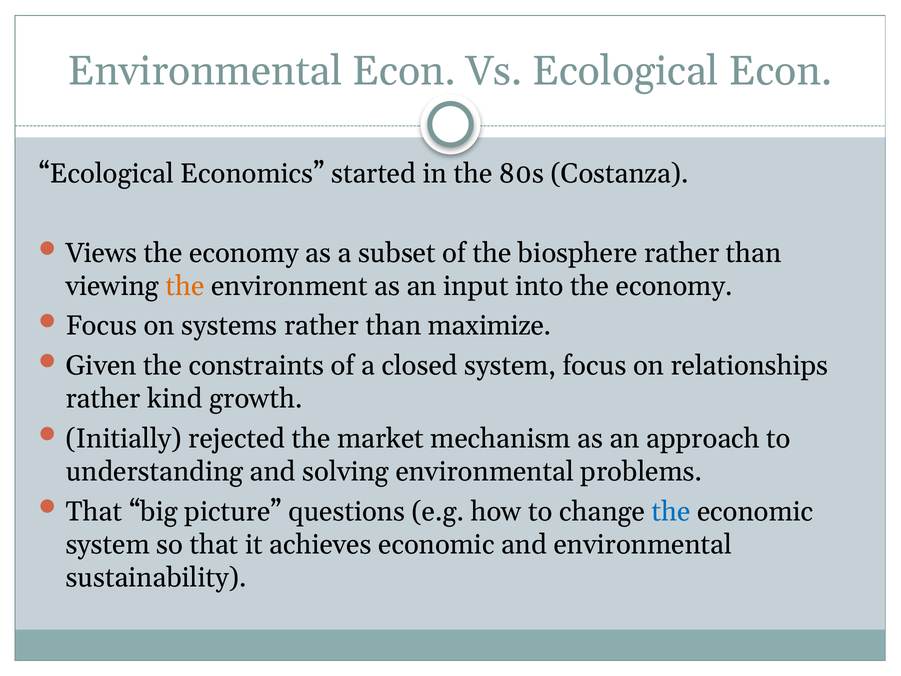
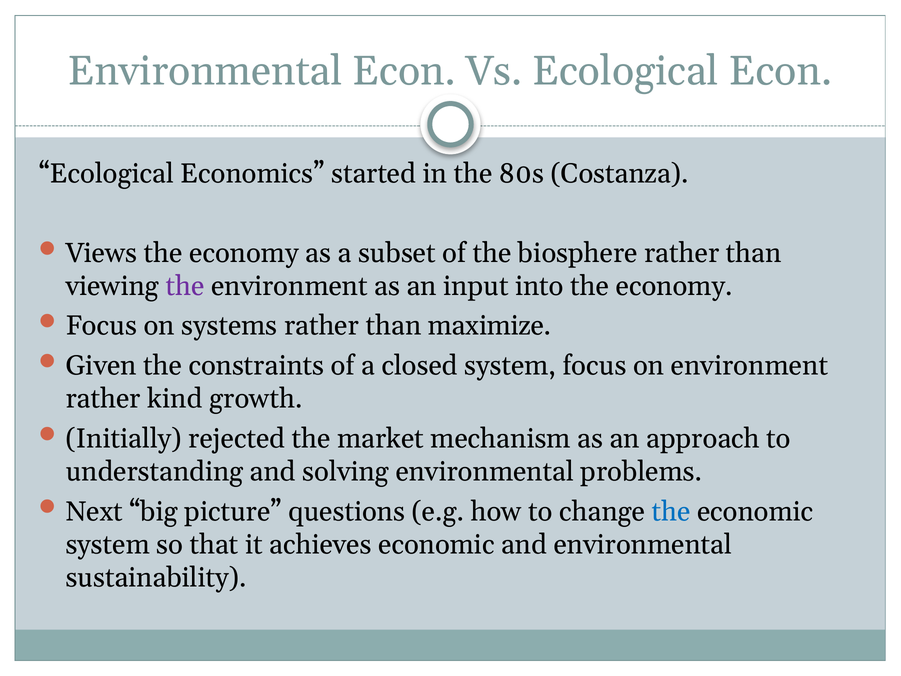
the at (185, 286) colour: orange -> purple
on relationships: relationships -> environment
That at (94, 511): That -> Next
